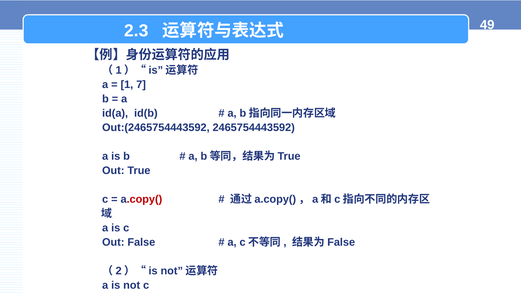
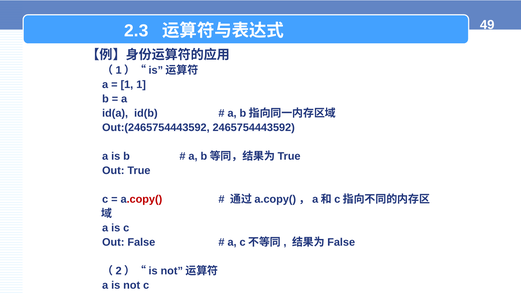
1 7: 7 -> 1
